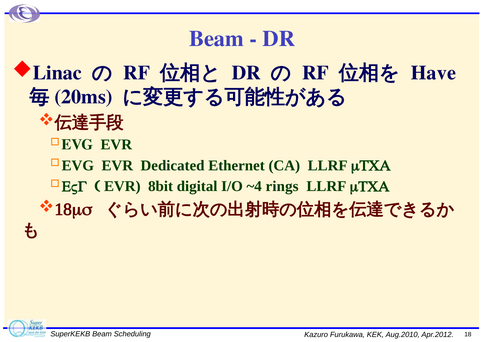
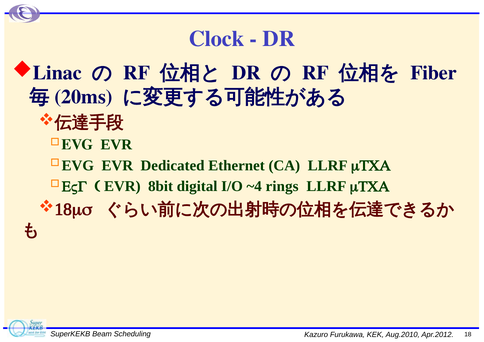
Beam at (216, 39): Beam -> Clock
Have: Have -> Fiber
